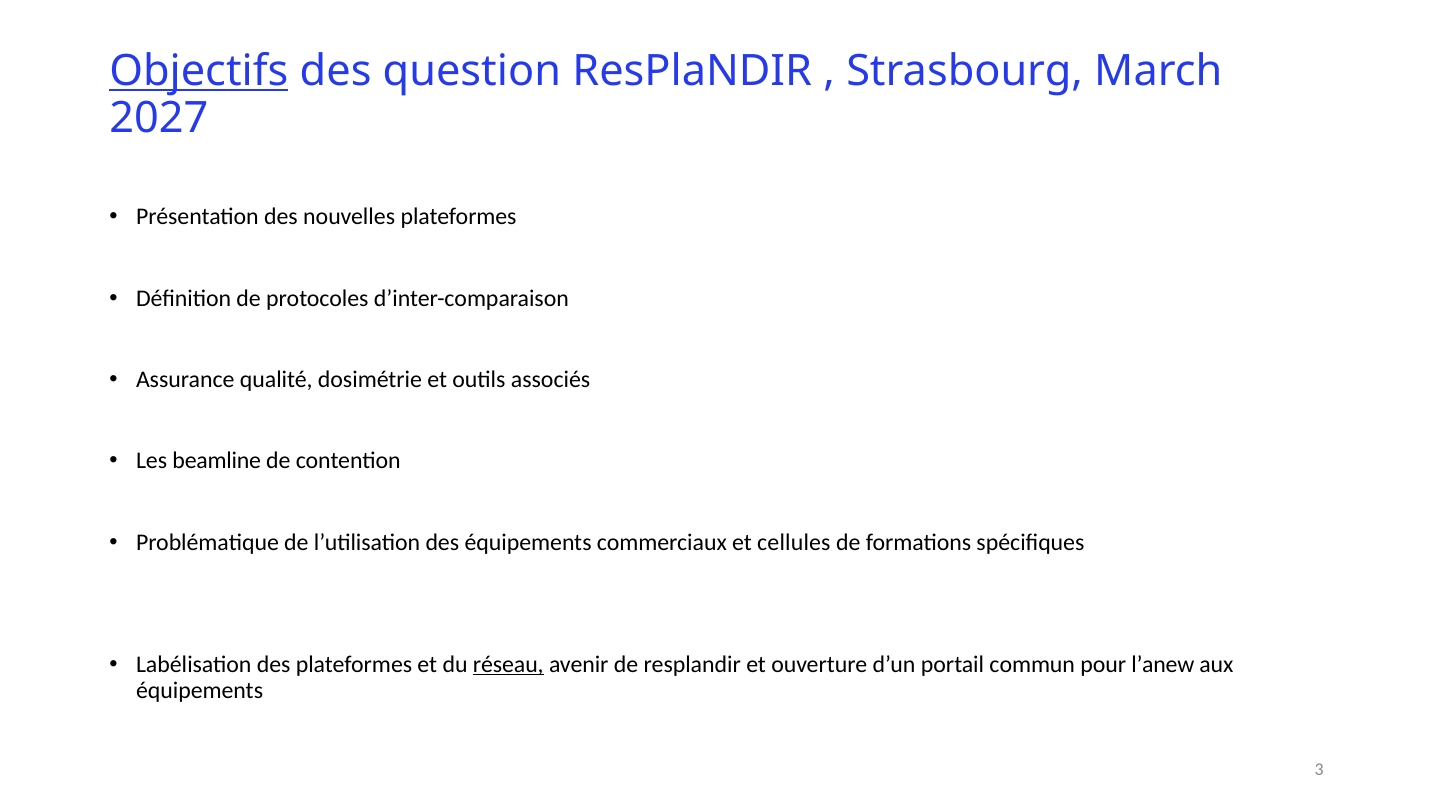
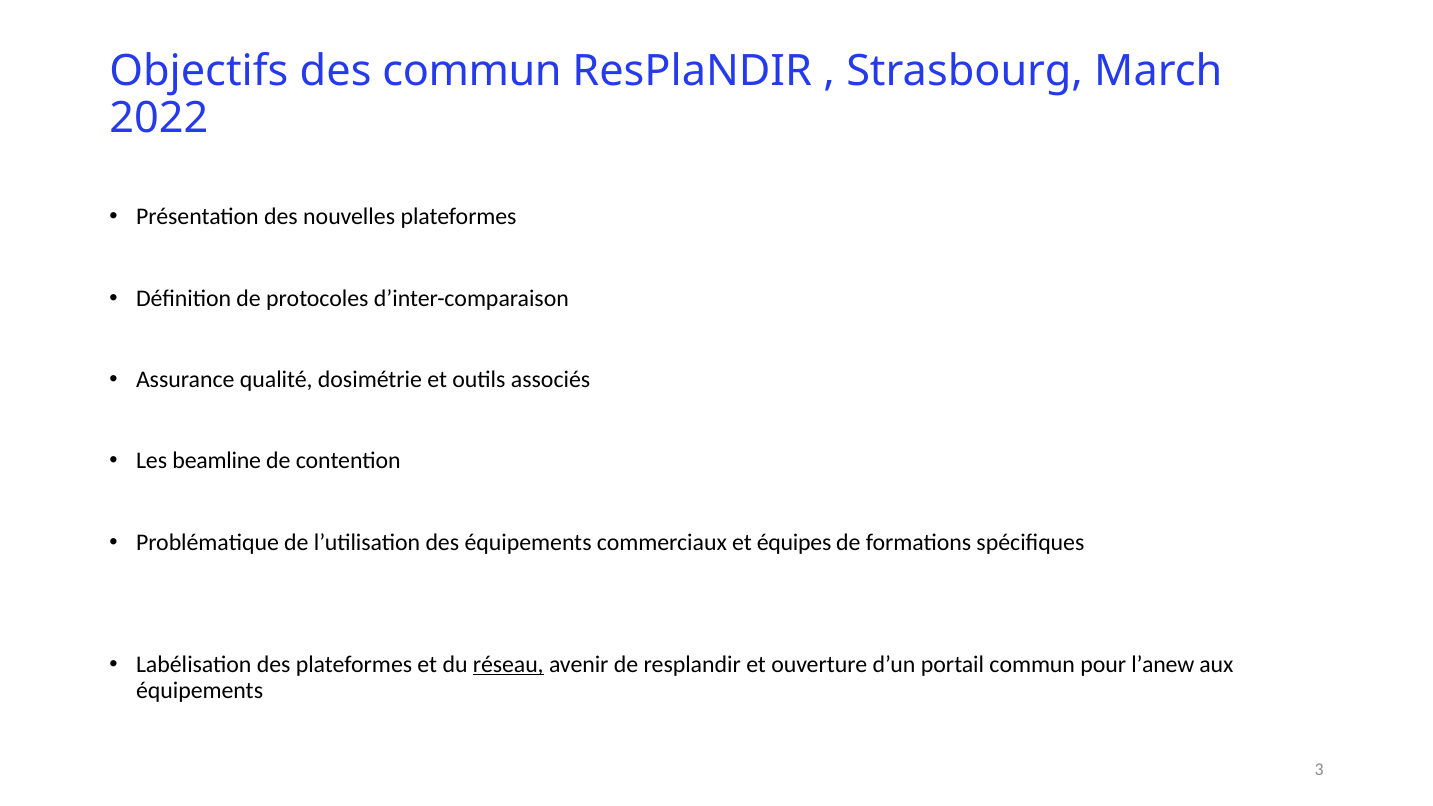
Objectifs underline: present -> none
des question: question -> commun
2027: 2027 -> 2022
cellules: cellules -> équipes
